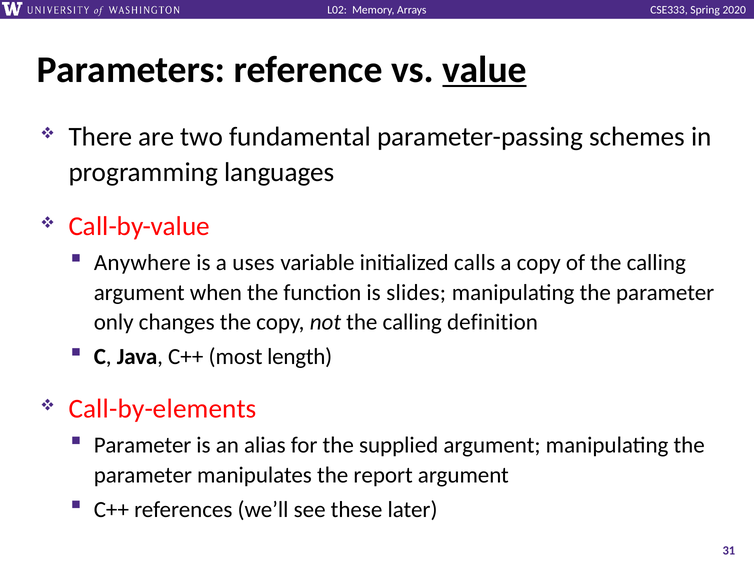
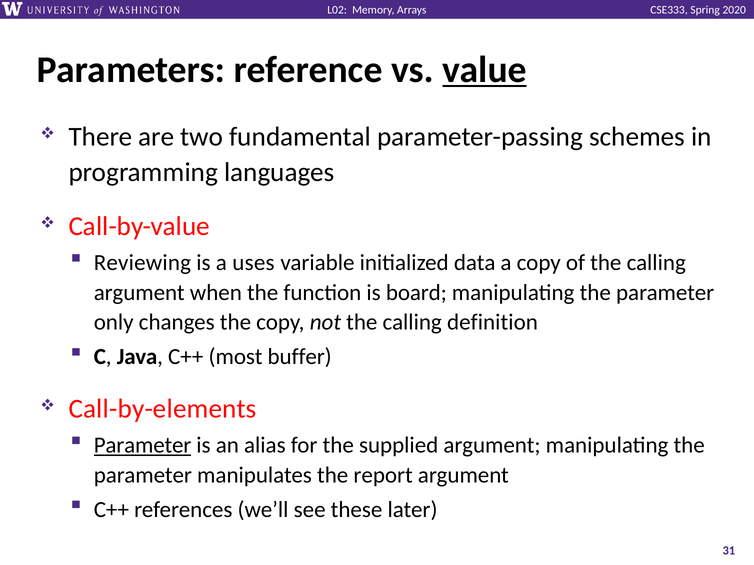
Anywhere: Anywhere -> Reviewing
calls: calls -> data
slides: slides -> board
length: length -> buffer
Parameter at (143, 446) underline: none -> present
